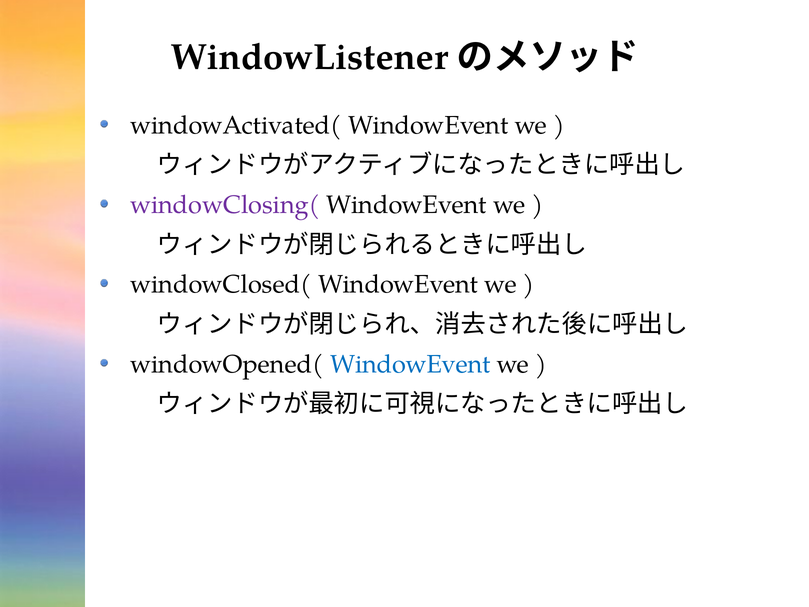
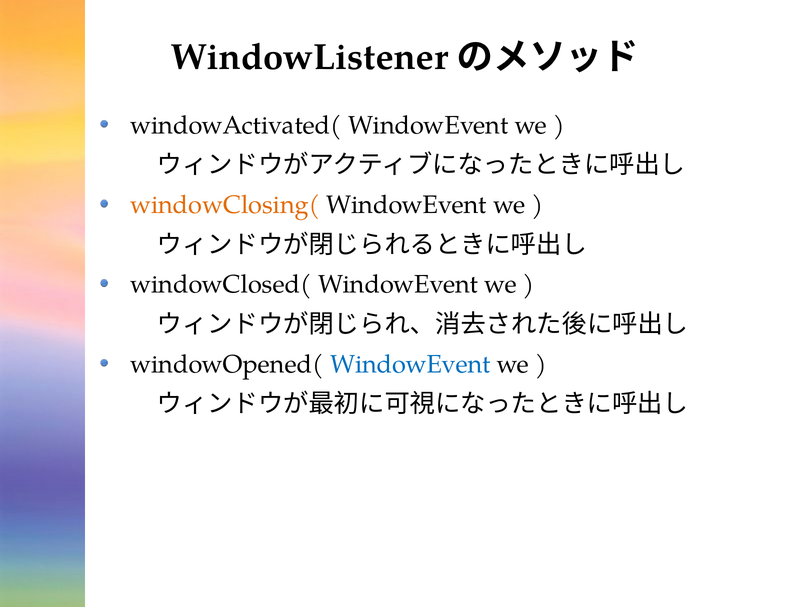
windowClosing( colour: purple -> orange
